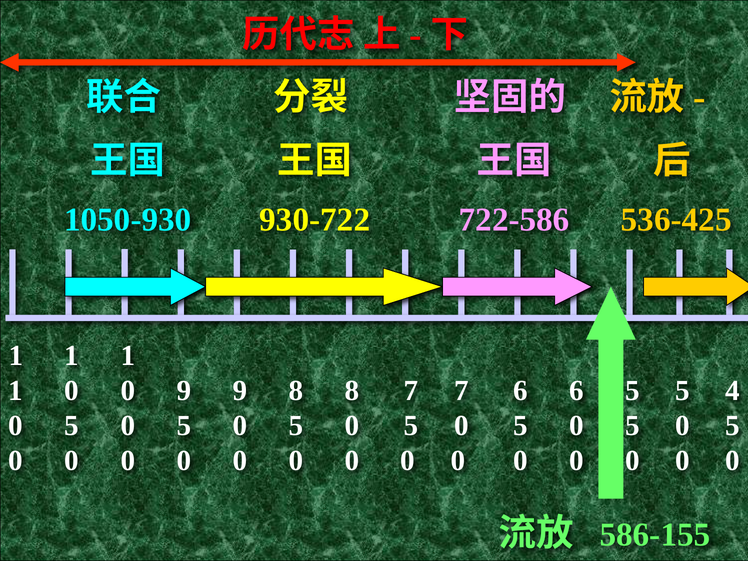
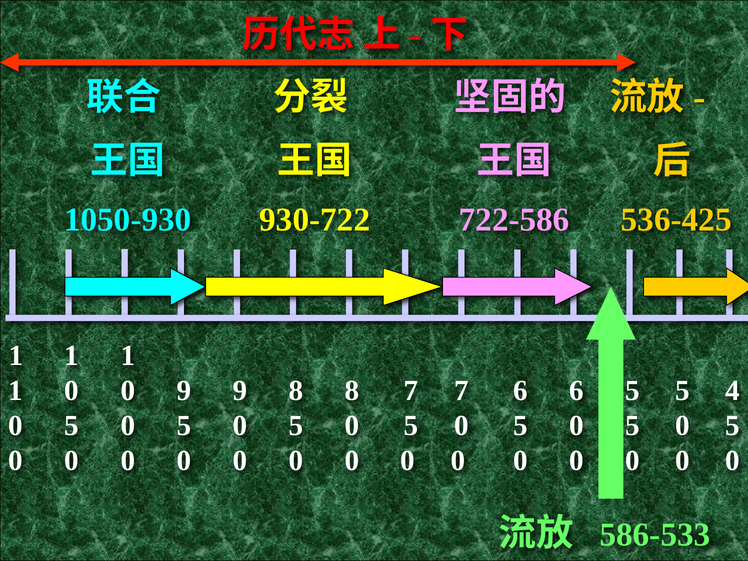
586-155: 586-155 -> 586-533
